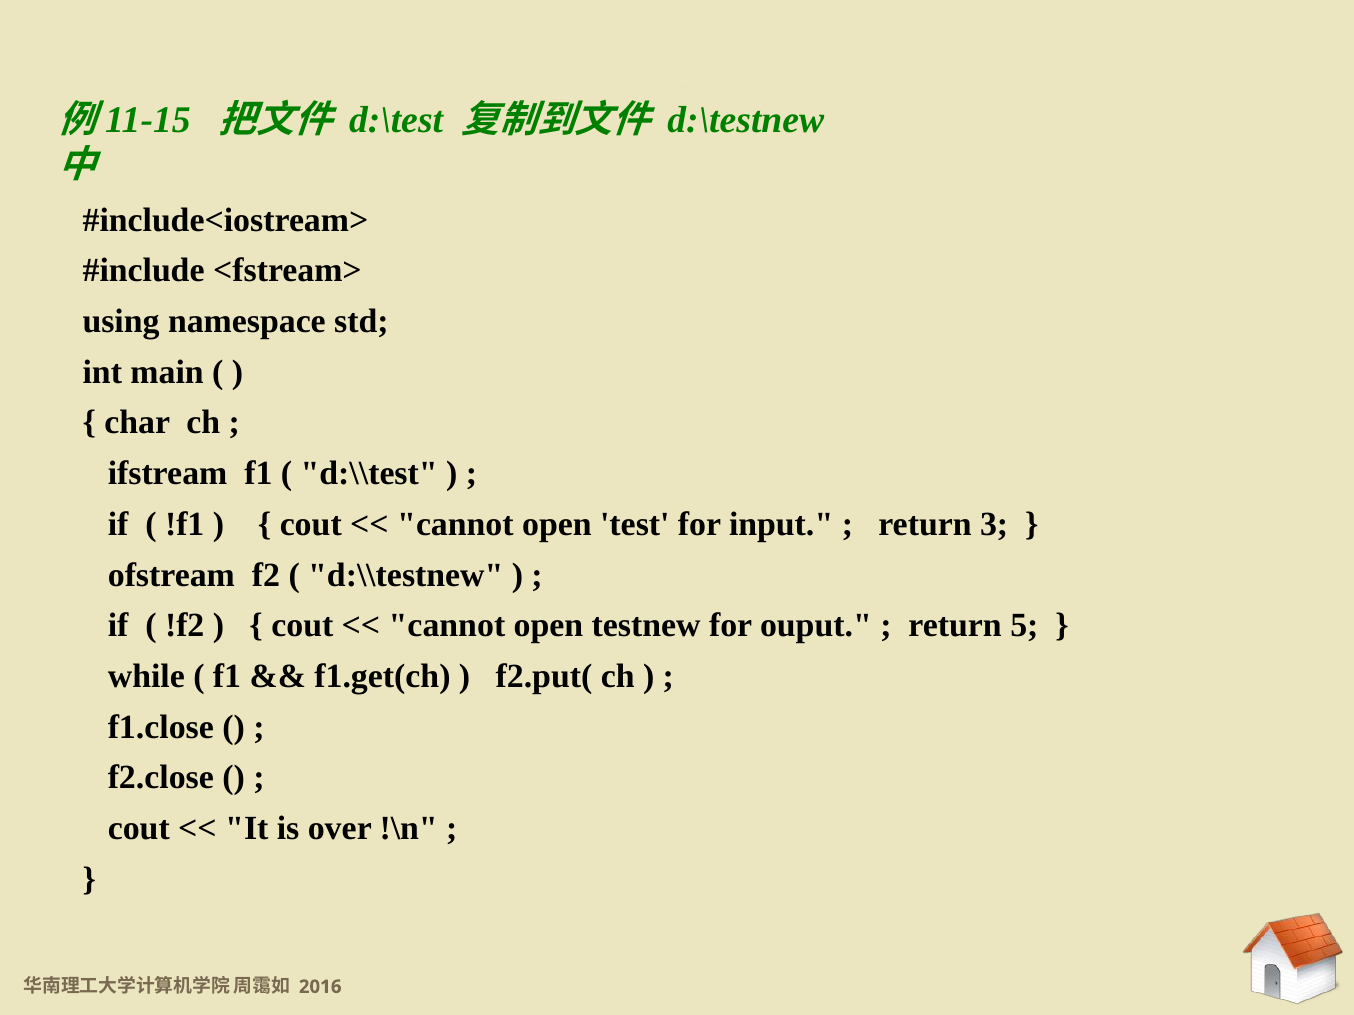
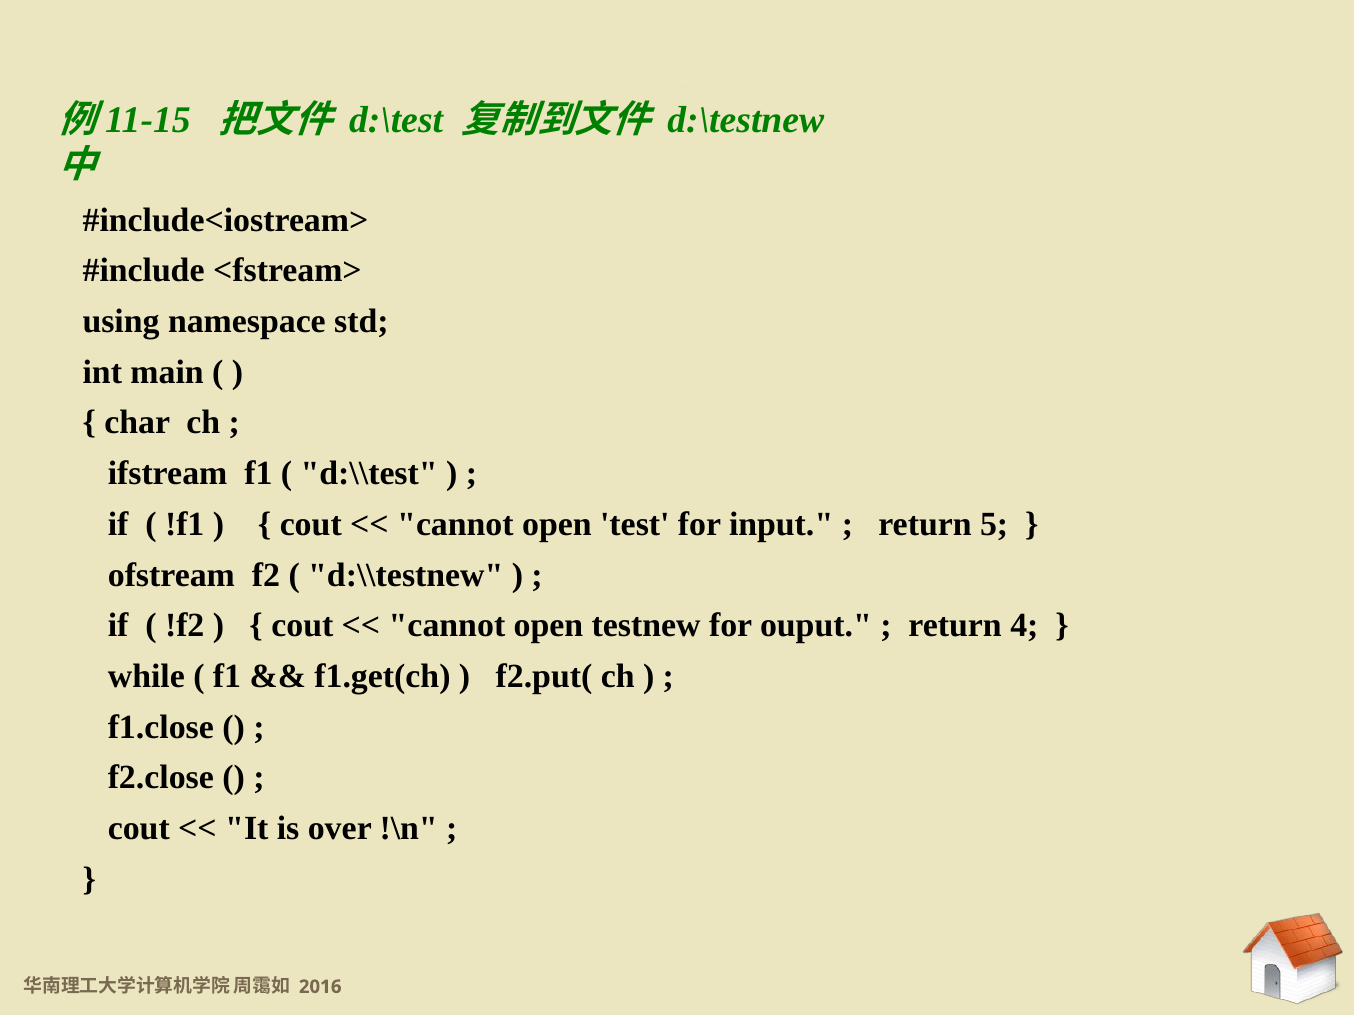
3: 3 -> 5
5: 5 -> 4
